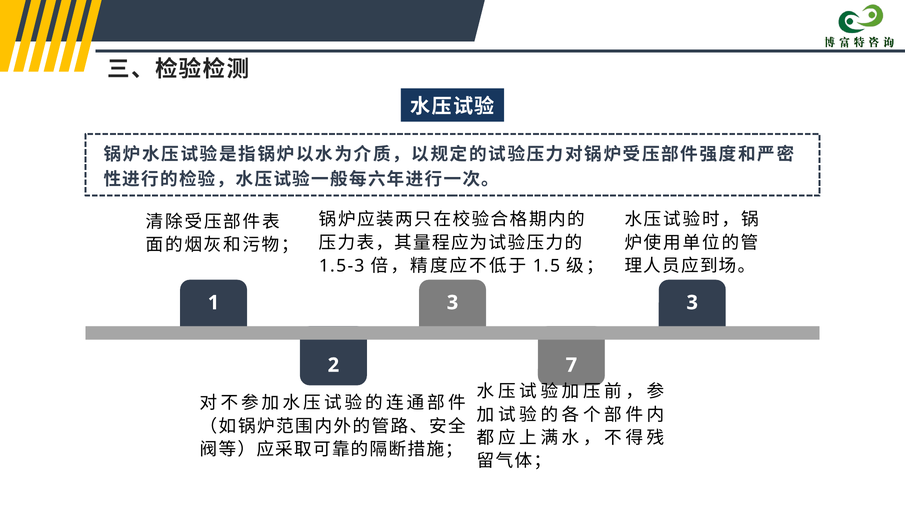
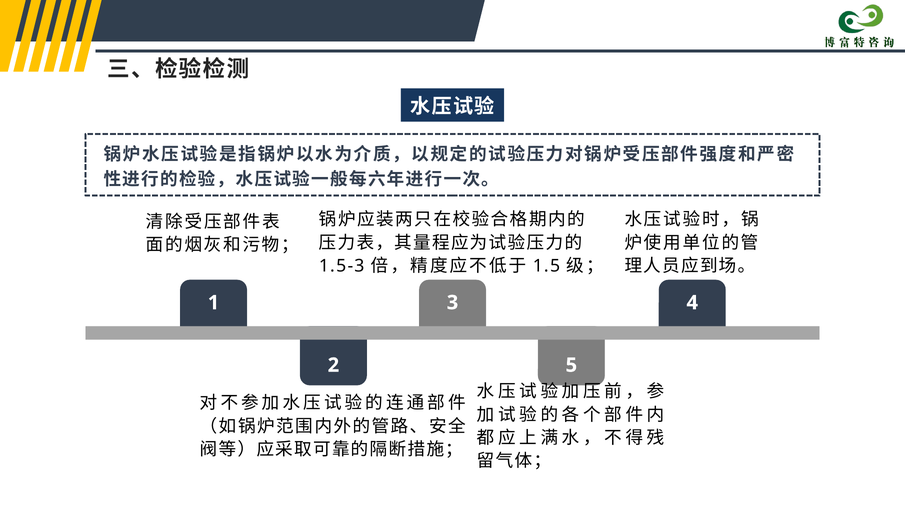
3 3: 3 -> 4
7: 7 -> 5
